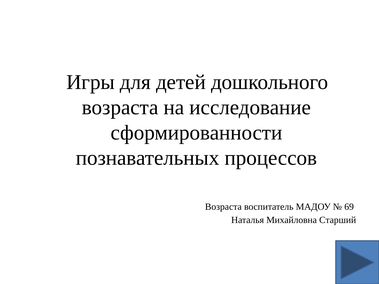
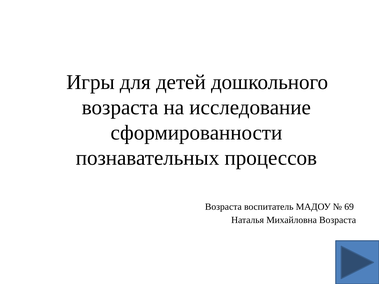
Михайловна Старший: Старший -> Возраста
